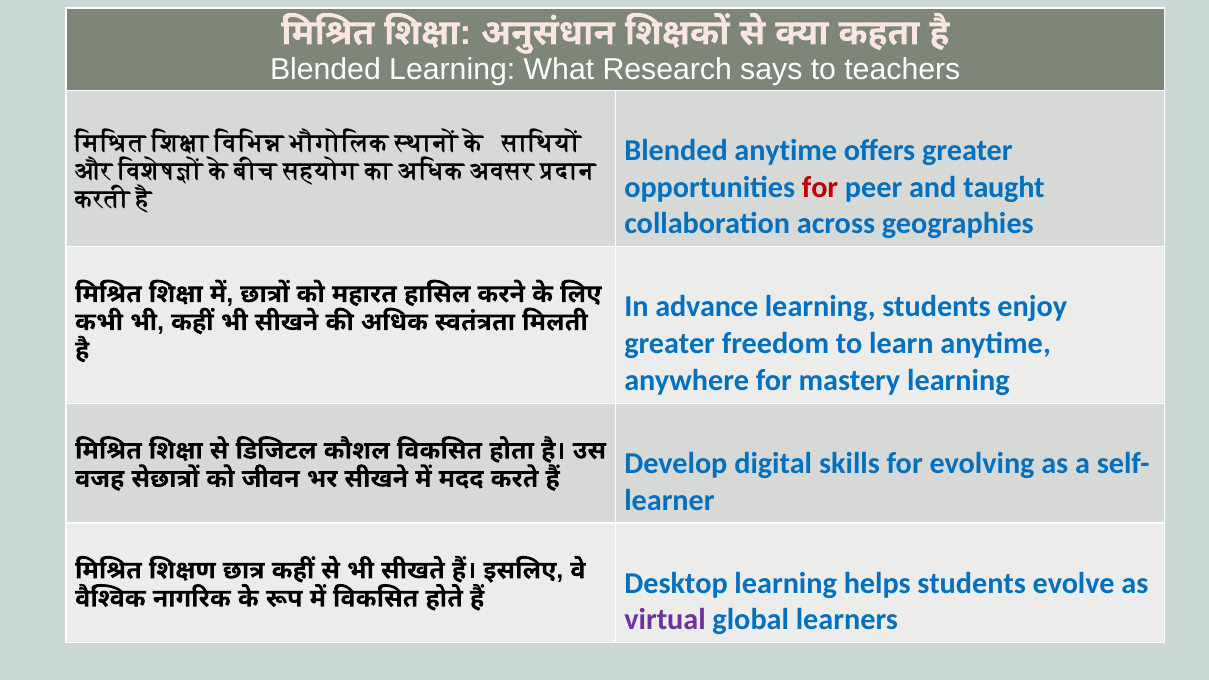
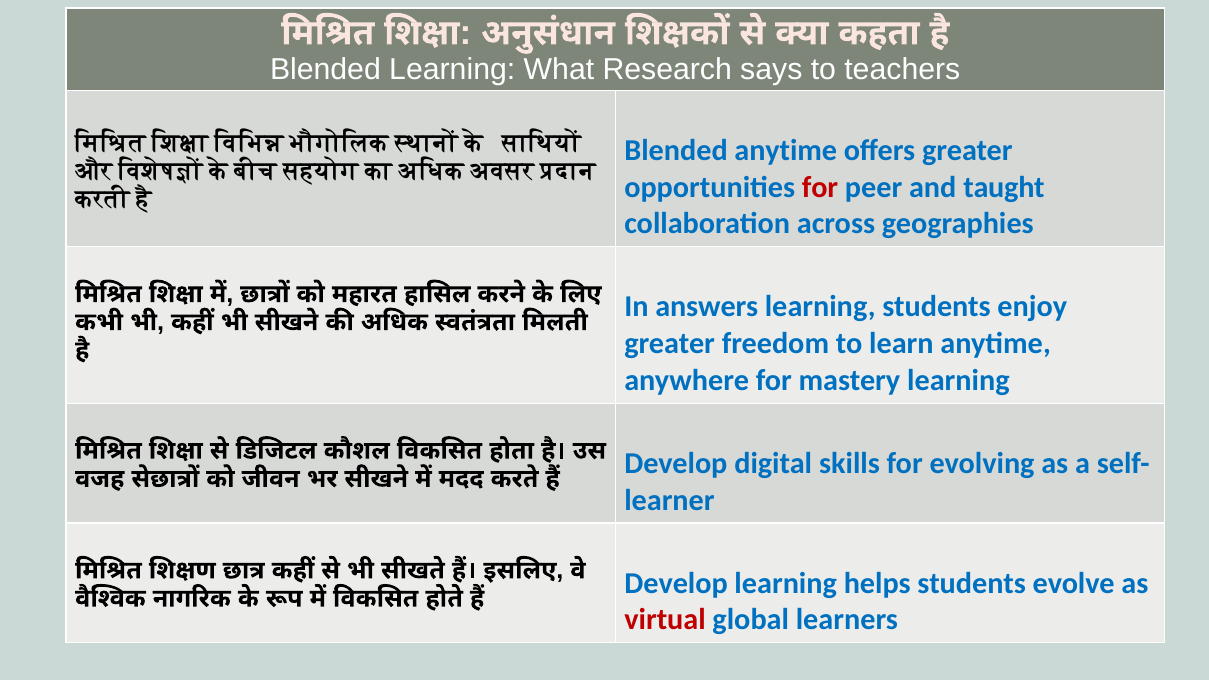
advance: advance -> answers
Desktop at (676, 583): Desktop -> Develop
virtual colour: purple -> red
